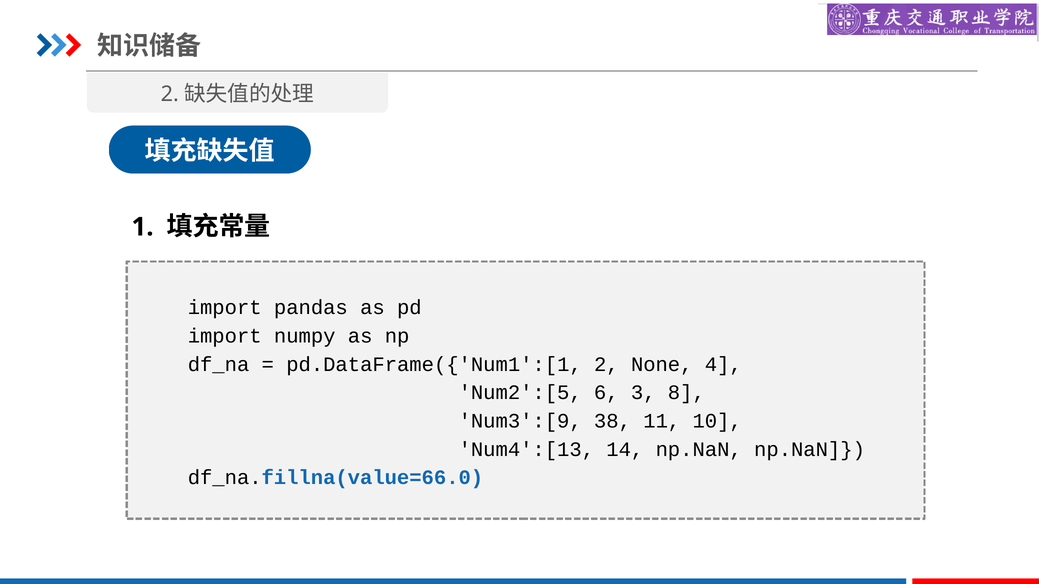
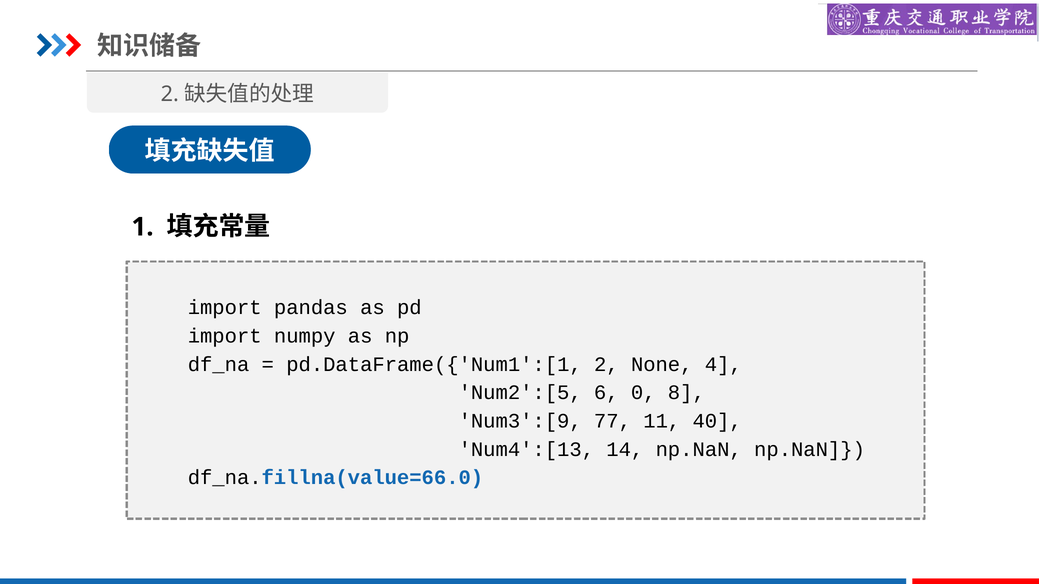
3: 3 -> 0
38: 38 -> 77
10: 10 -> 40
